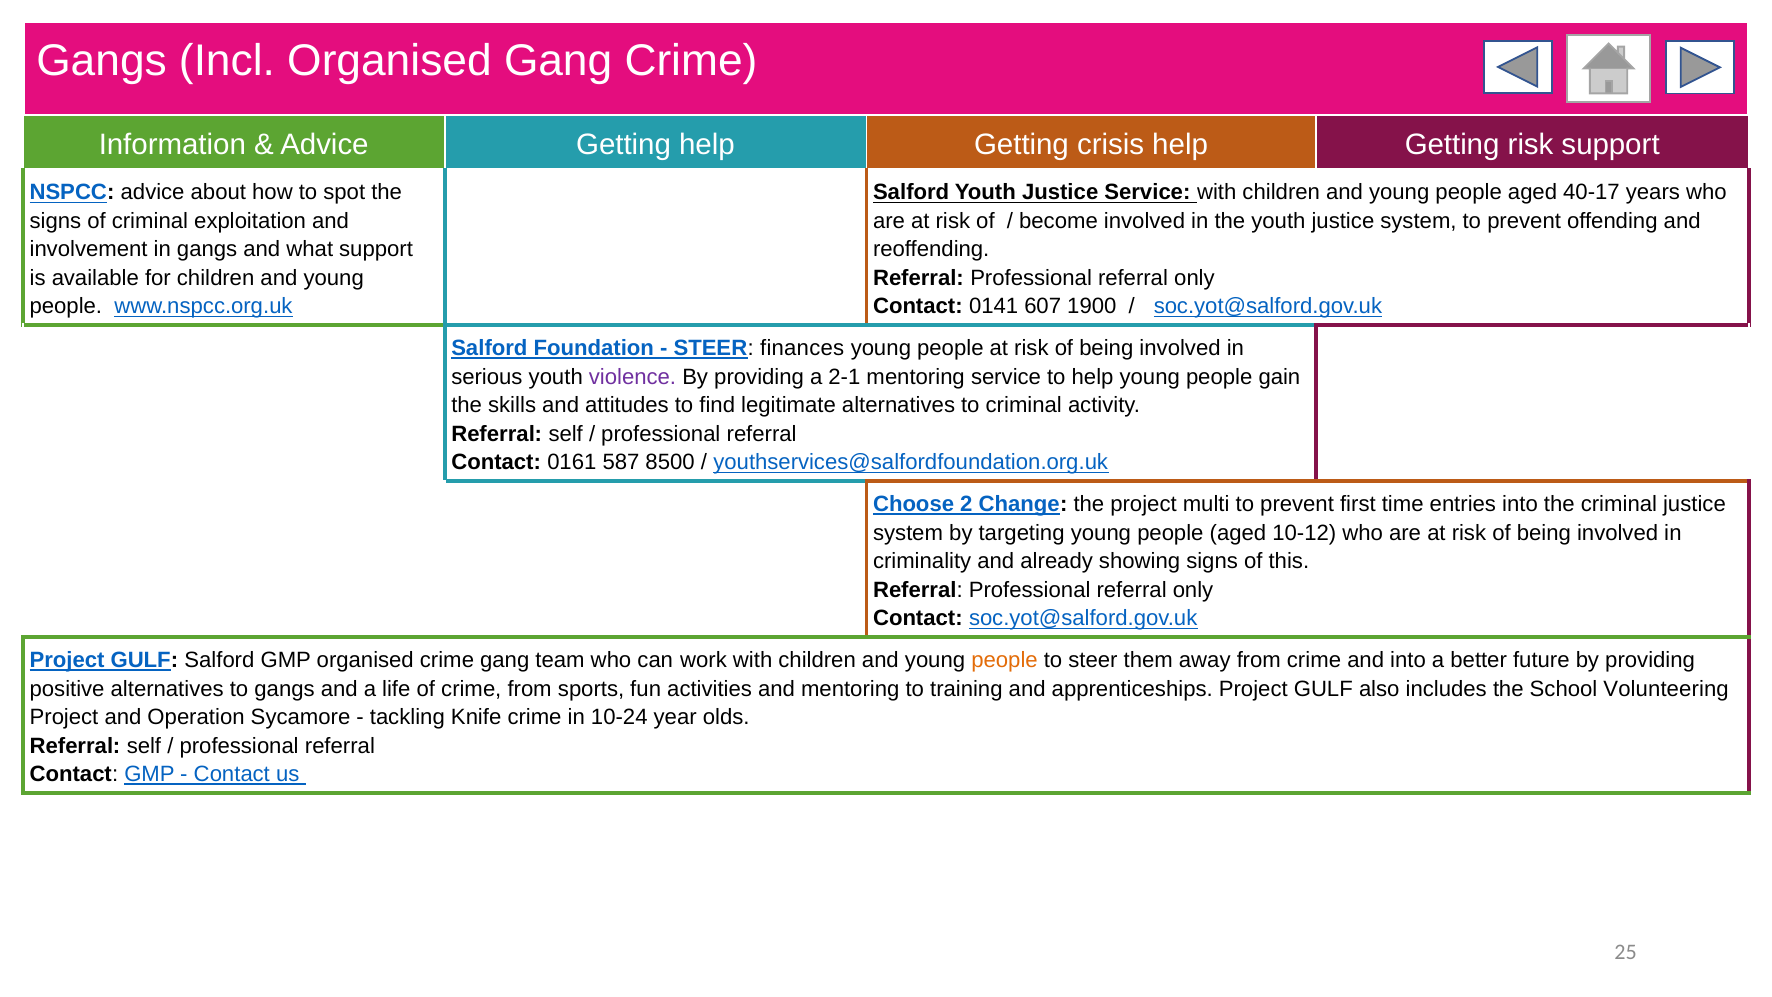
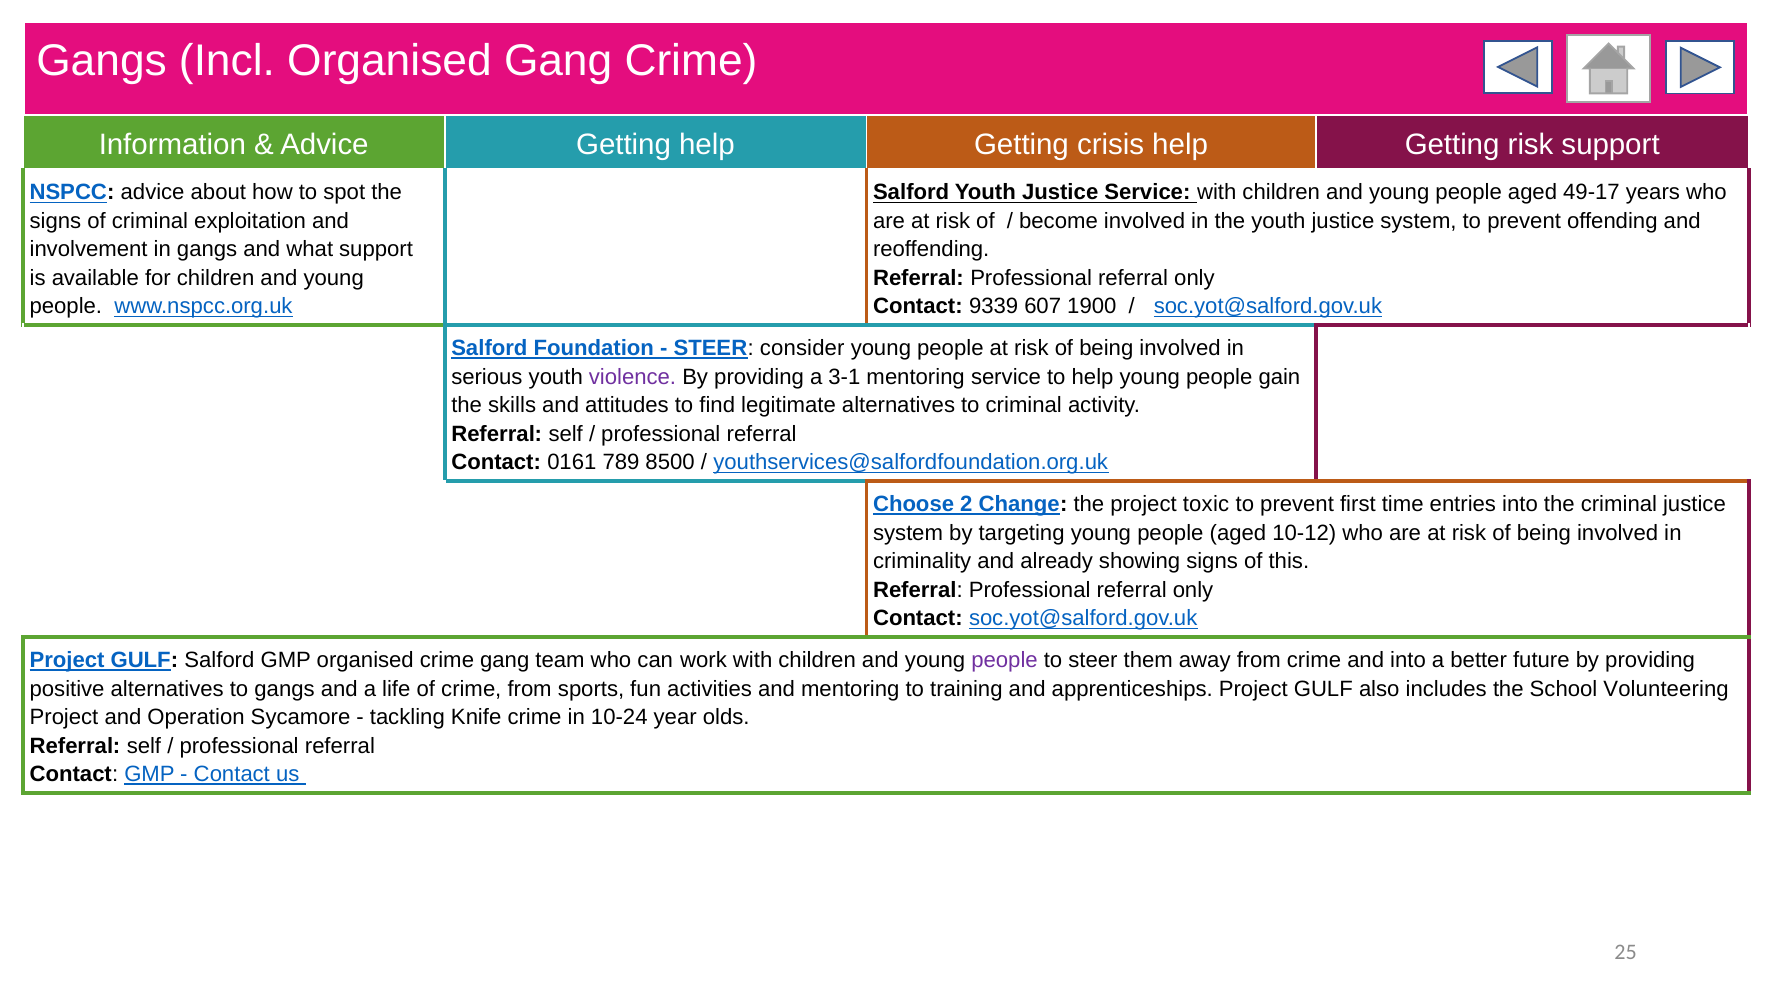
40-17: 40-17 -> 49-17
0141: 0141 -> 9339
finances: finances -> consider
2-1: 2-1 -> 3-1
587: 587 -> 789
multi: multi -> toxic
people at (1005, 660) colour: orange -> purple
